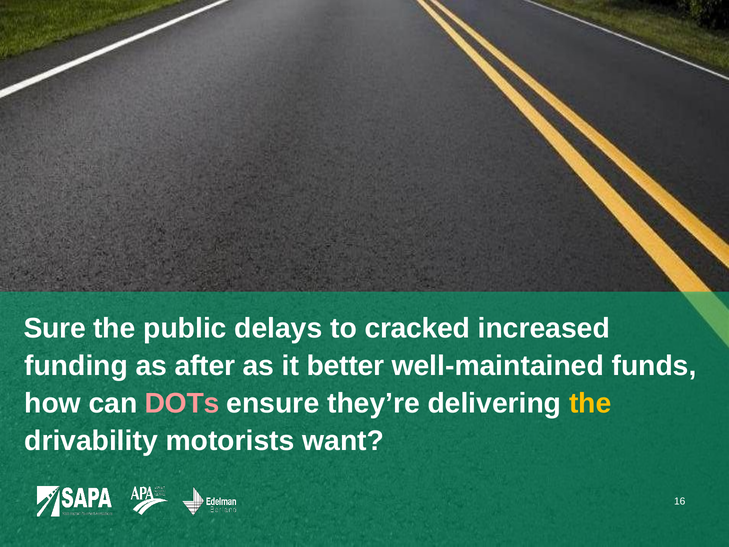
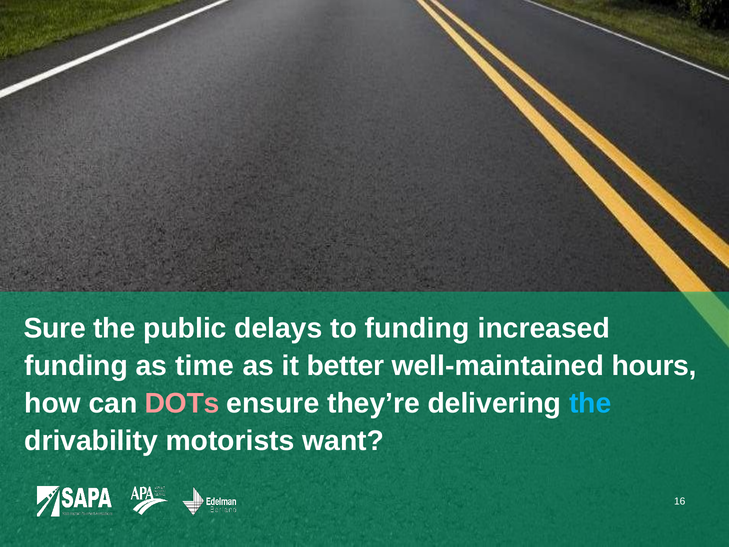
to cracked: cracked -> funding
after: after -> time
funds: funds -> hours
the at (590, 403) colour: yellow -> light blue
